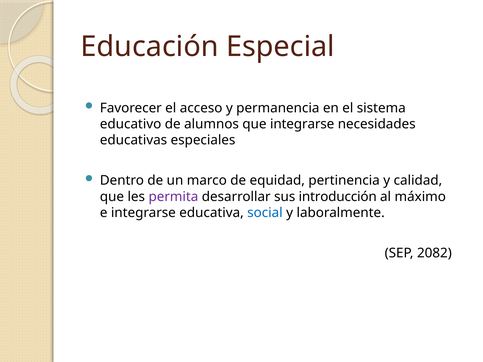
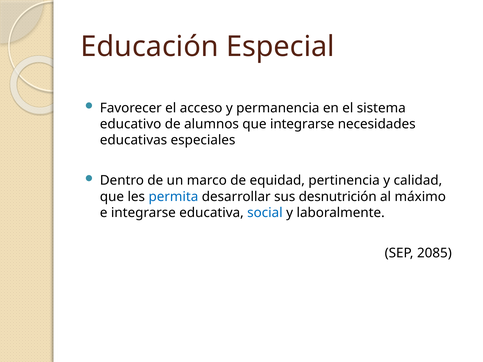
permita colour: purple -> blue
introducción: introducción -> desnutrición
2082: 2082 -> 2085
